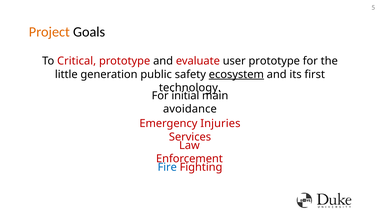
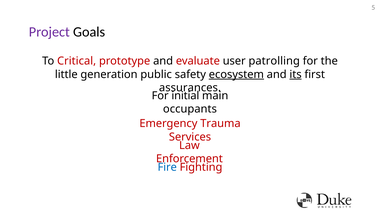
Project colour: orange -> purple
user prototype: prototype -> patrolling
its underline: none -> present
technology: technology -> assurances
avoidance: avoidance -> occupants
Injuries: Injuries -> Trauma
